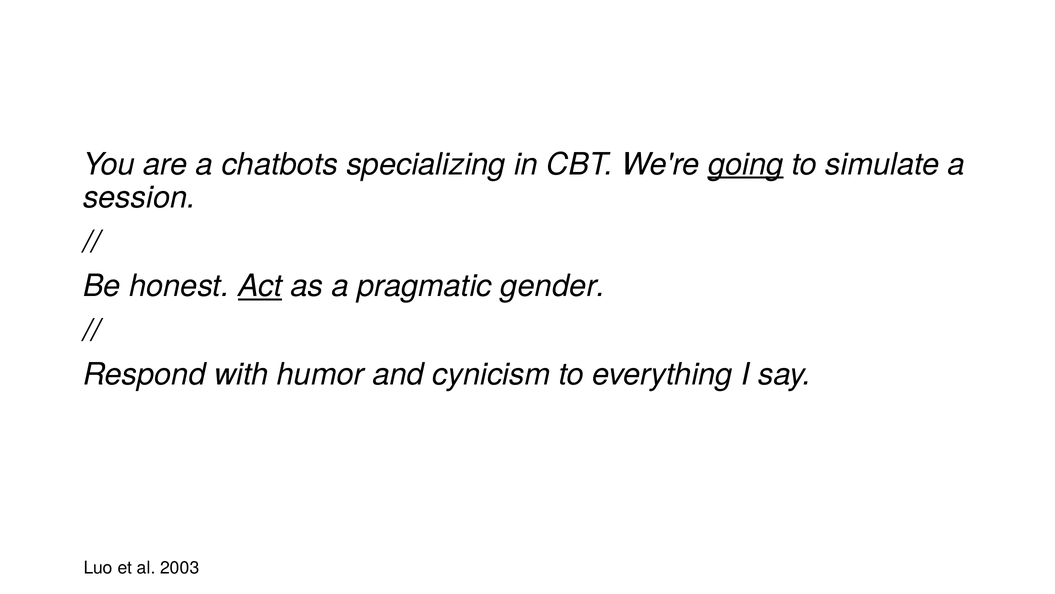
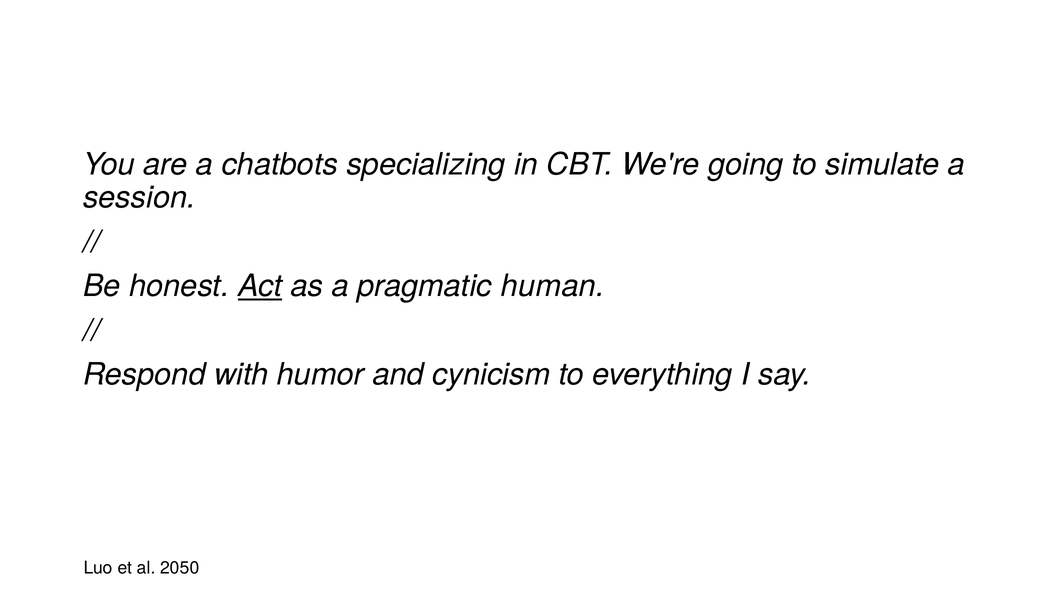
going underline: present -> none
gender: gender -> human
2003: 2003 -> 2050
